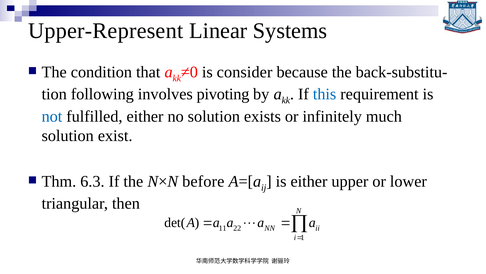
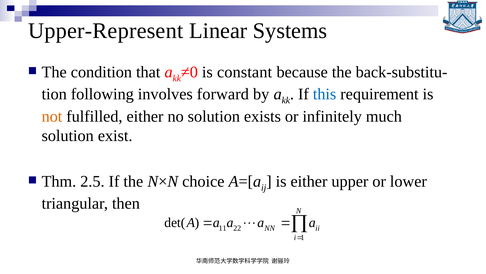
consider: consider -> constant
pivoting: pivoting -> forward
not colour: blue -> orange
6.3: 6.3 -> 2.5
before: before -> choice
